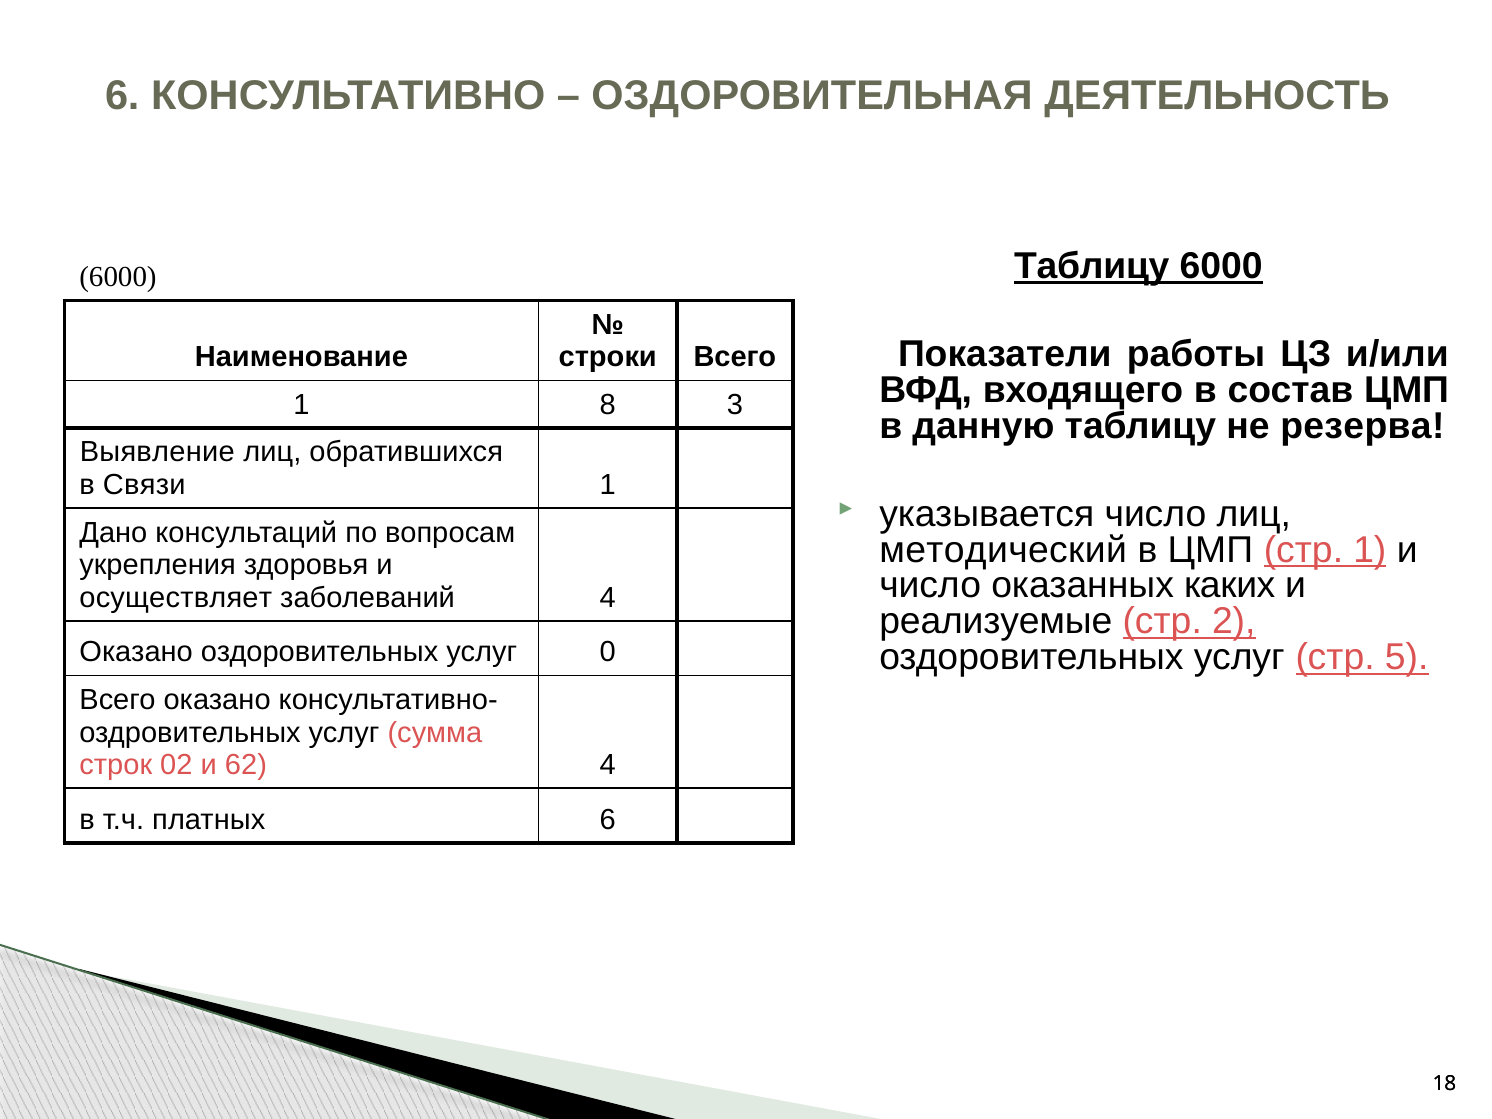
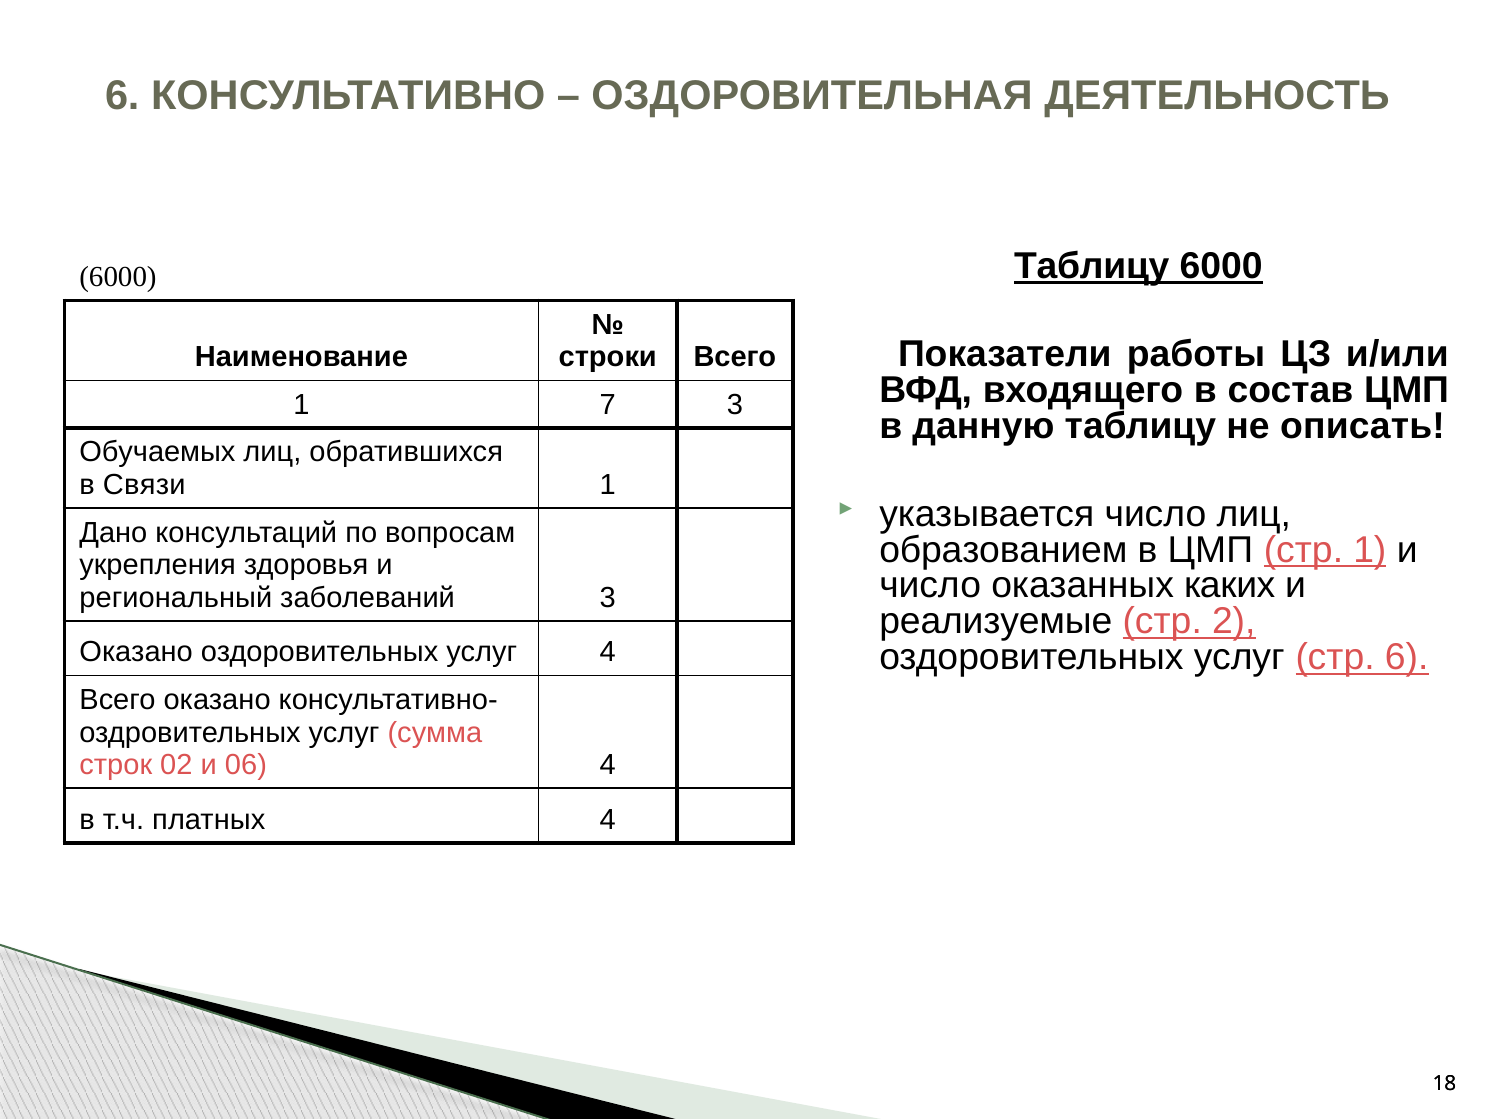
8: 8 -> 7
резерва: резерва -> описать
Выявление: Выявление -> Обучаемых
методический: методический -> образованием
осуществляет: осуществляет -> региональный
заболеваний 4: 4 -> 3
услуг 0: 0 -> 4
стр 5: 5 -> 6
62: 62 -> 06
платных 6: 6 -> 4
